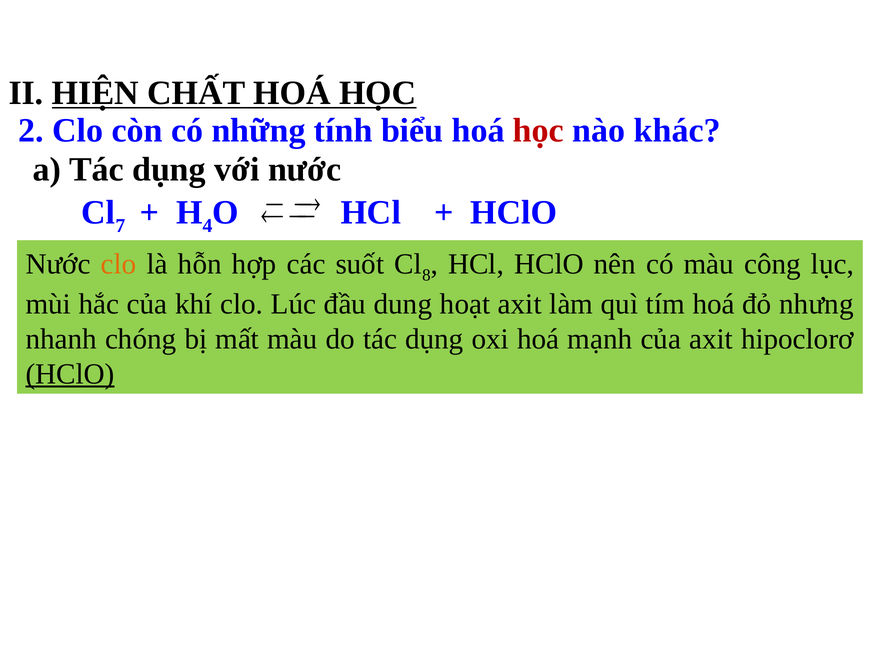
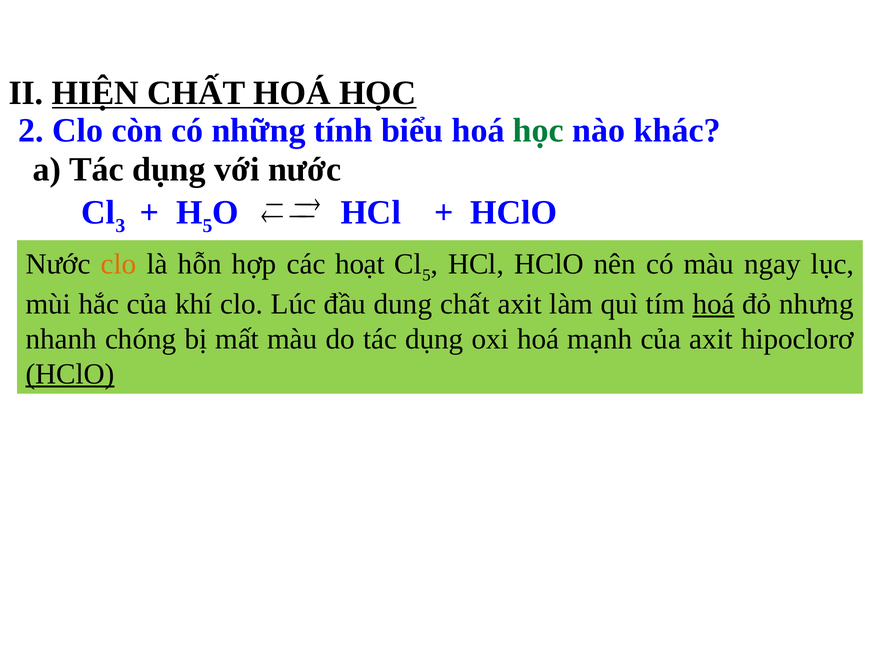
học at (538, 131) colour: red -> green
7: 7 -> 3
4 at (208, 226): 4 -> 5
suốt: suốt -> hoạt
8 at (426, 275): 8 -> 5
công: công -> ngay
dung hoạt: hoạt -> chất
hoá at (714, 304) underline: none -> present
